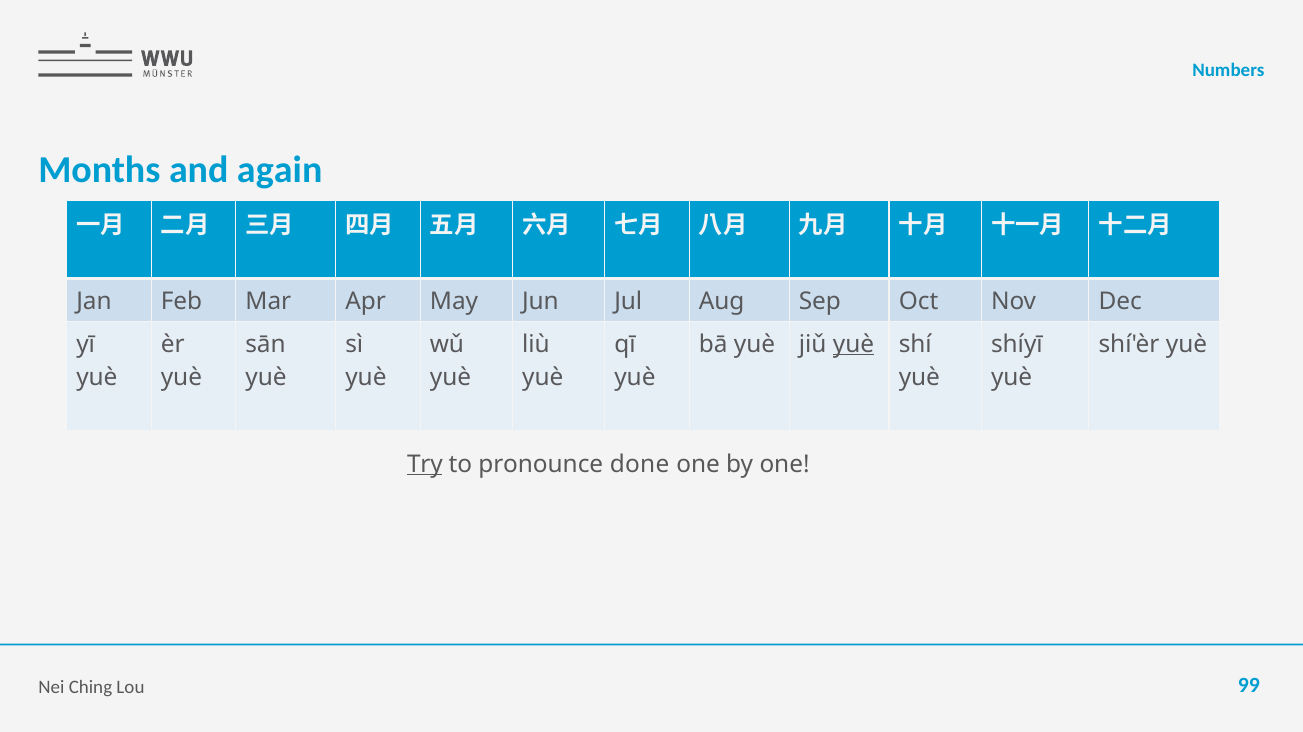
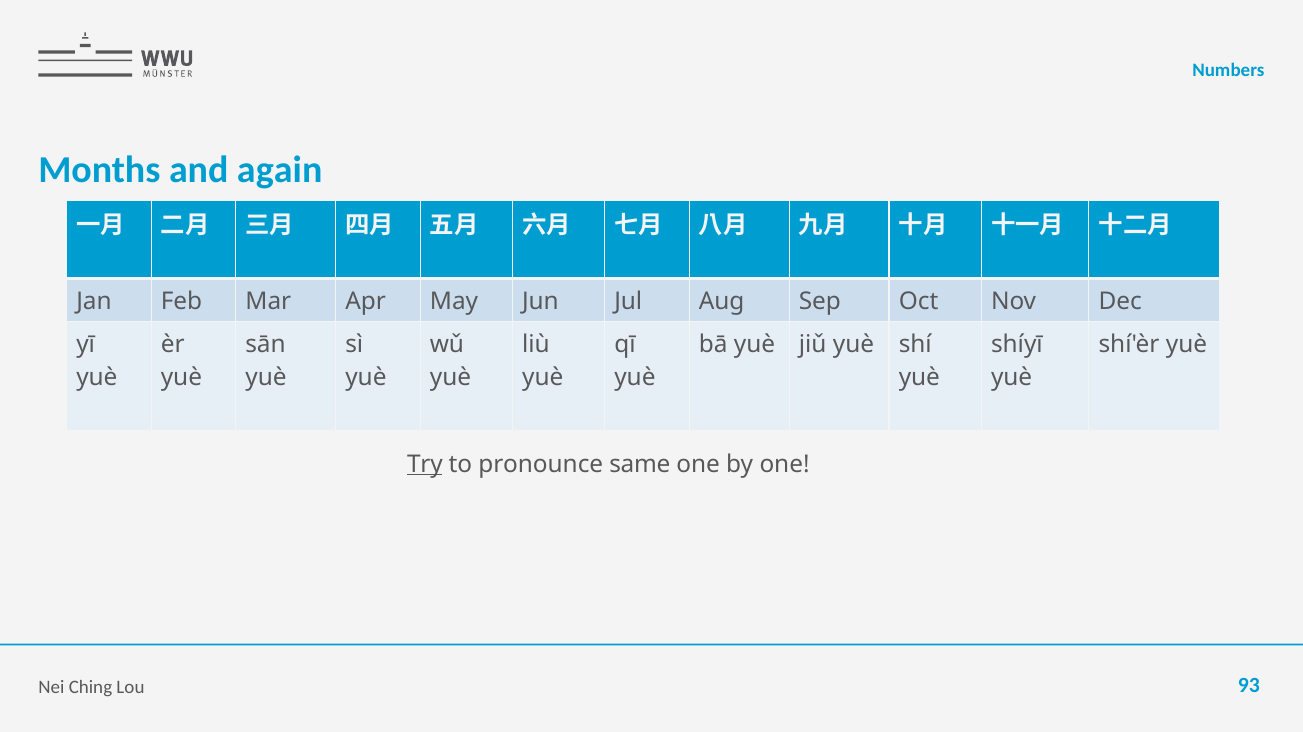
yuè at (853, 344) underline: present -> none
done: done -> same
99: 99 -> 93
